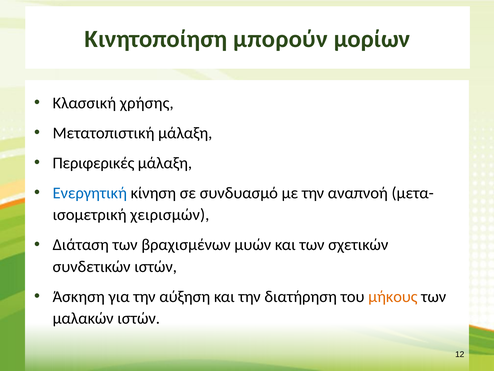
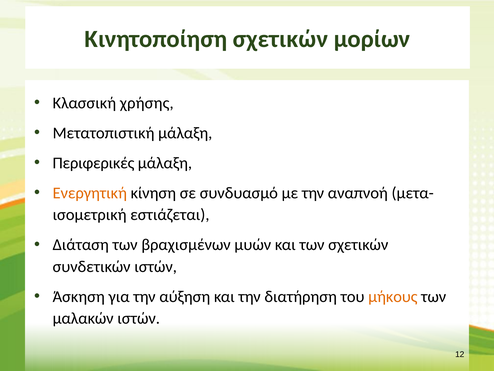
Κινητοποίηση μπορούν: μπορούν -> σχετικών
Ενεργητική colour: blue -> orange
χειρισμών: χειρισμών -> εστιάζεται
